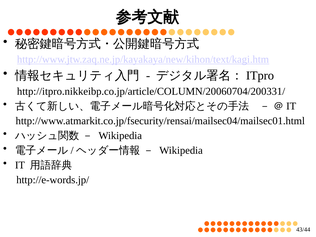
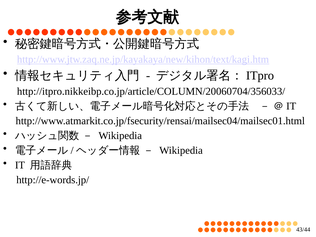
http://itpro.nikkeibp.co.jp/article/COLUMN/20060704/200331/: http://itpro.nikkeibp.co.jp/article/COLUMN/20060704/200331/ -> http://itpro.nikkeibp.co.jp/article/COLUMN/20060704/356033/
